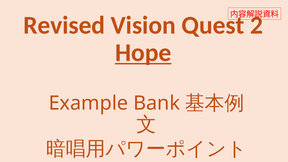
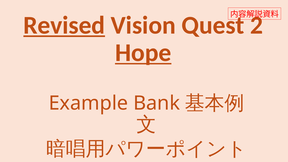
Revised underline: none -> present
